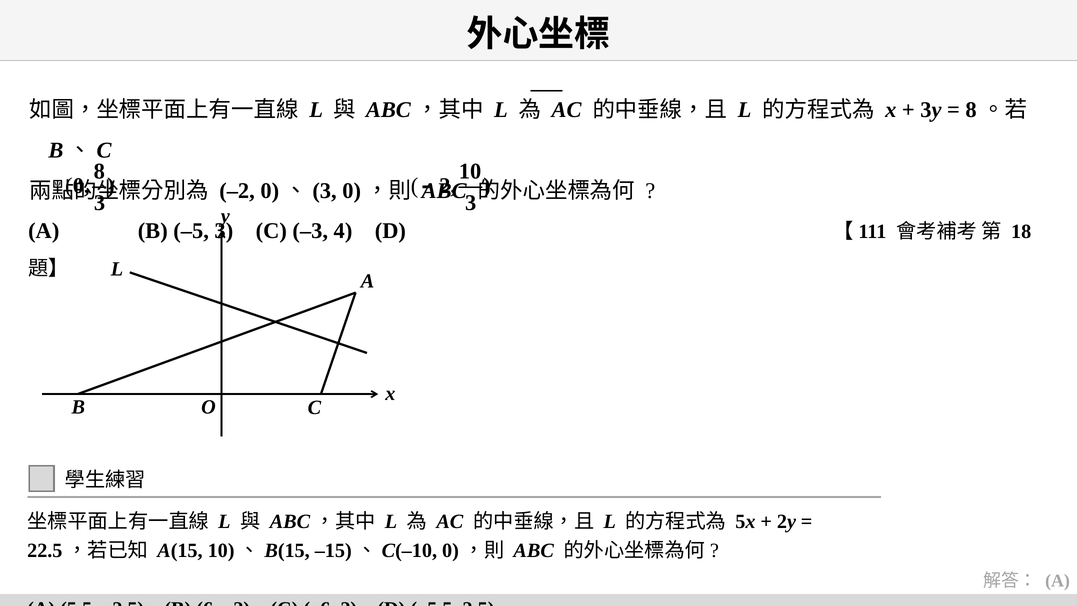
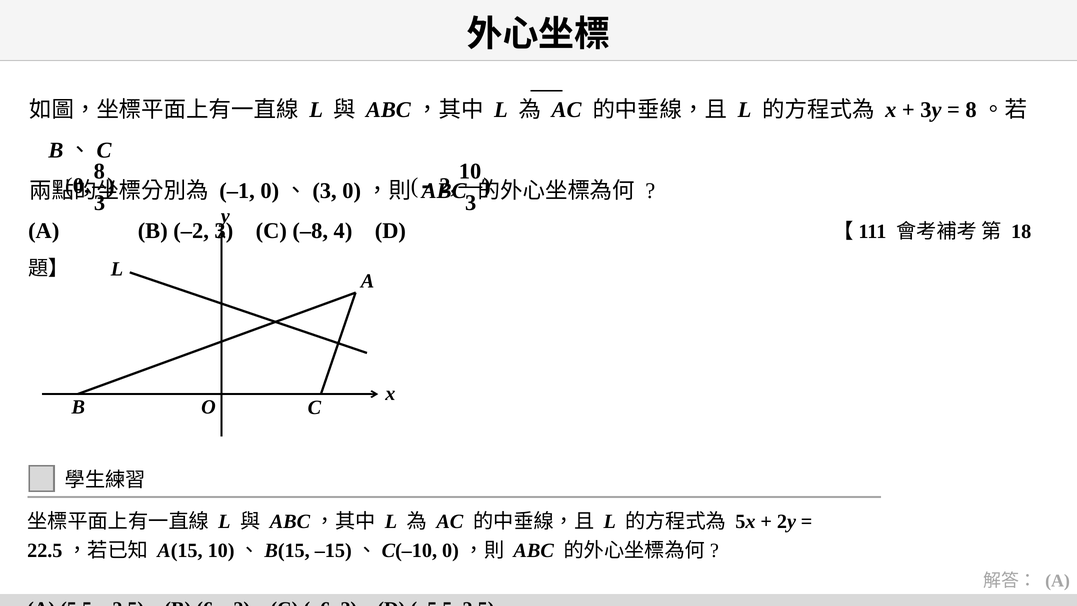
–2 at (237, 191): –2 -> –1
B –5: –5 -> –2
–3: –3 -> –8
